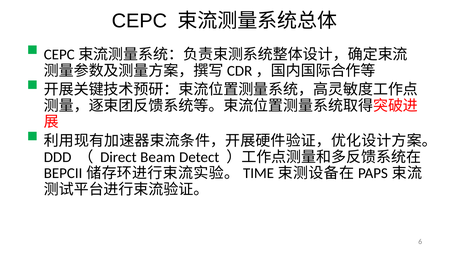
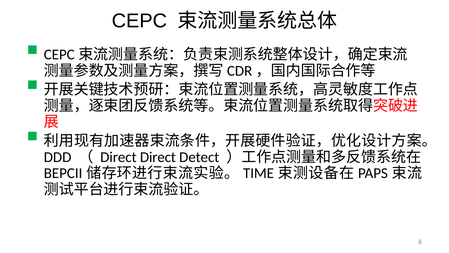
Direct Beam: Beam -> Direct
